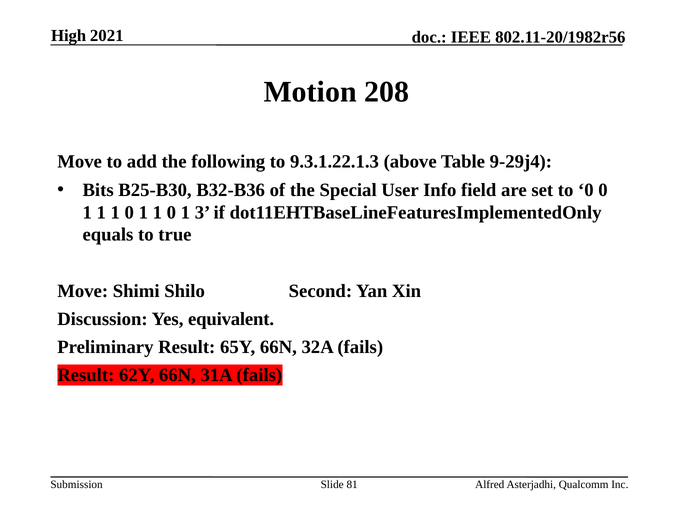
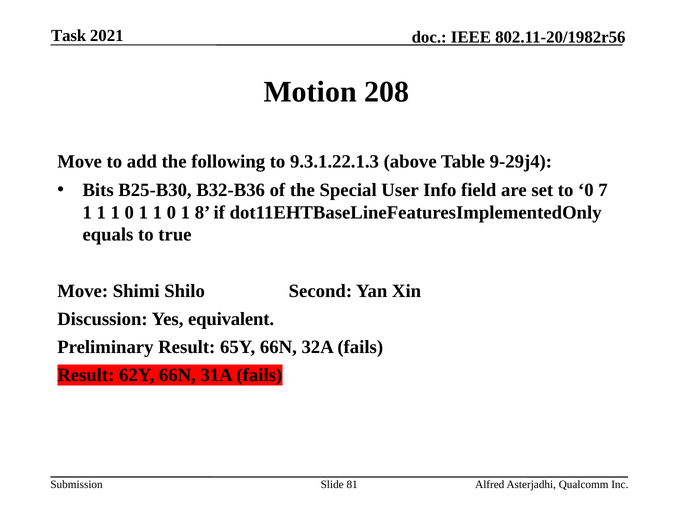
High: High -> Task
0 0: 0 -> 7
3: 3 -> 8
